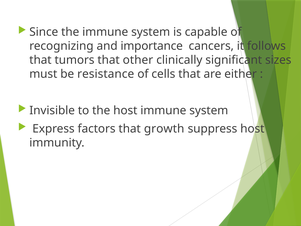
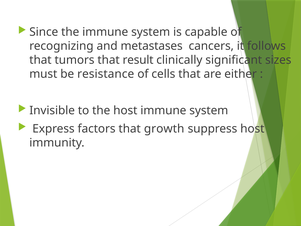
importance: importance -> metastases
other: other -> result
